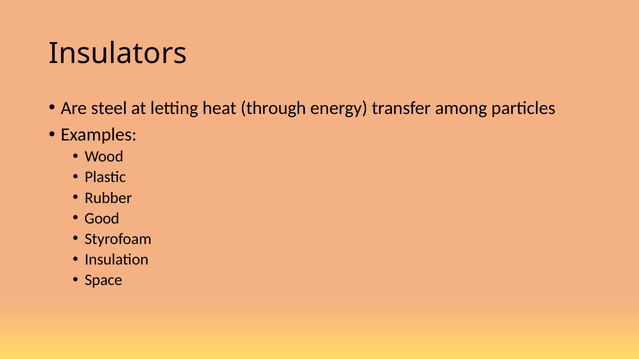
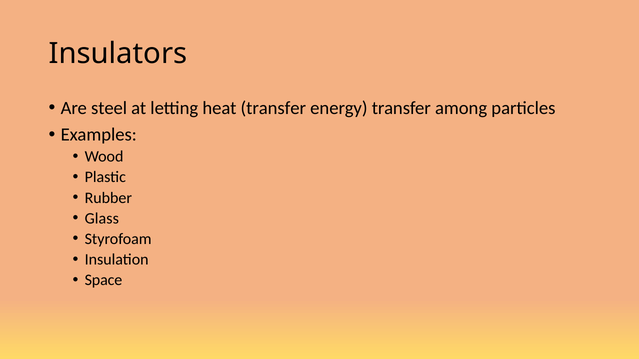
heat through: through -> transfer
Good: Good -> Glass
